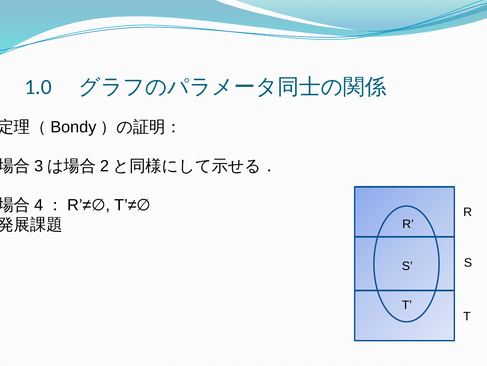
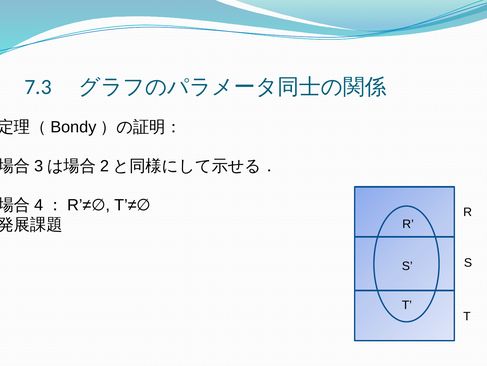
1.0: 1.0 -> 7.3
